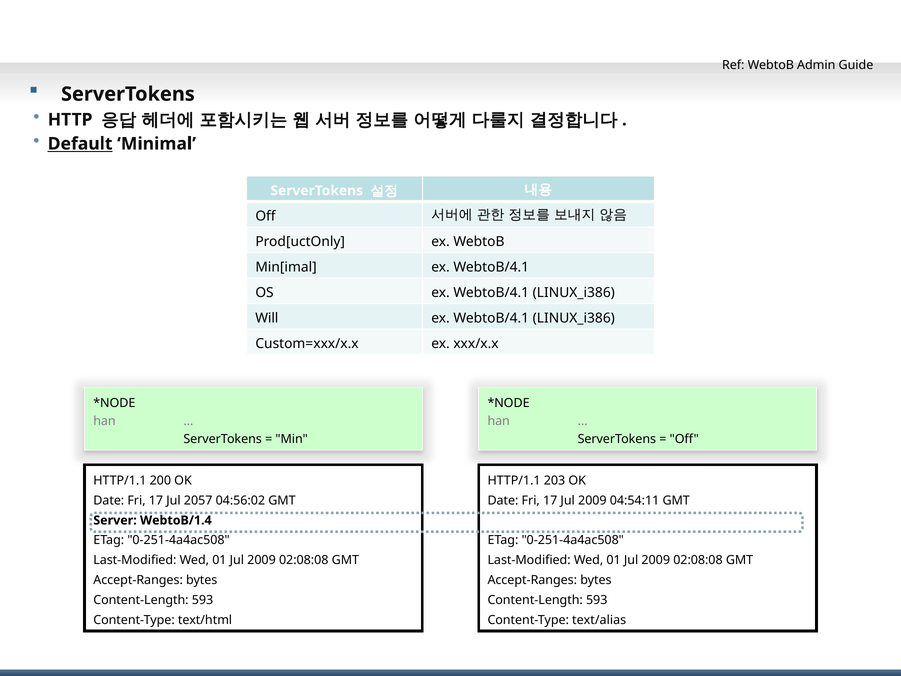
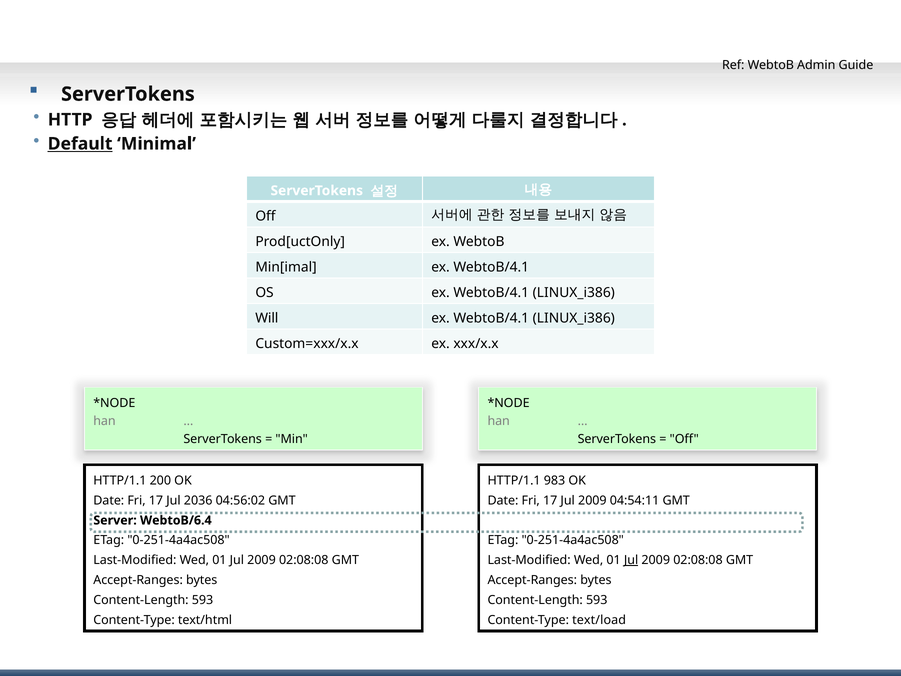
203: 203 -> 983
2057: 2057 -> 2036
WebtoB/1.4: WebtoB/1.4 -> WebtoB/6.4
Jul at (631, 560) underline: none -> present
text/alias: text/alias -> text/load
